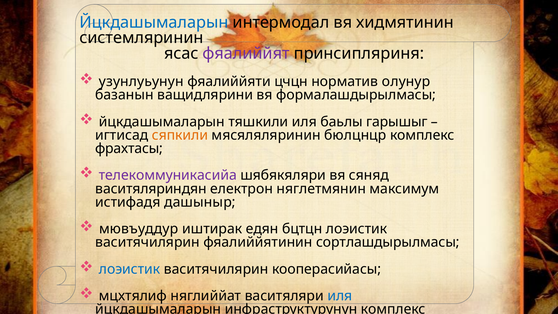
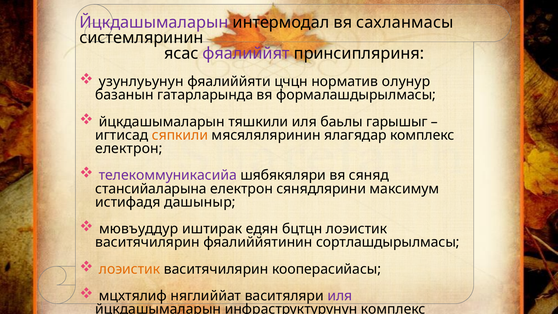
Йцкдашымаларын at (154, 22) colour: blue -> purple
хидмятинин: хидмятинин -> сахланмасы
ващидлярини: ващидлярини -> гатарларында
бюлцнцр: бюлцнцр -> ялагядар
фрахтасы at (129, 149): фрахтасы -> електрон
васитяляриндян: васитяляриндян -> стансийаларына
няглетмянин: няглетмянин -> сянядлярини
лоэистик at (130, 269) colour: blue -> orange
иля at (340, 296) colour: blue -> purple
